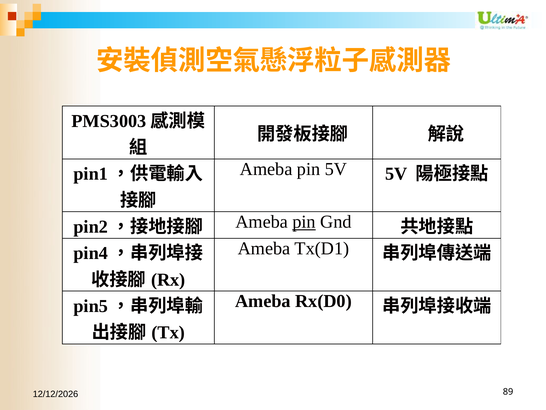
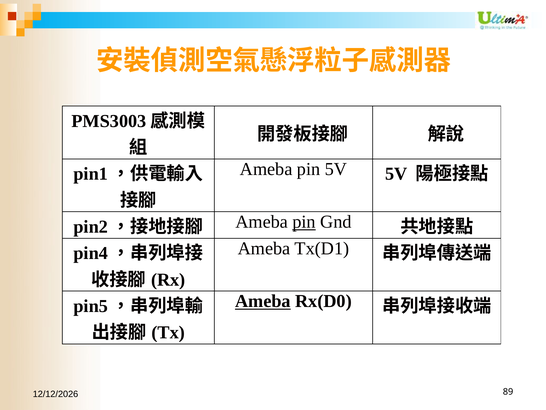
Ameba at (263, 301) underline: none -> present
